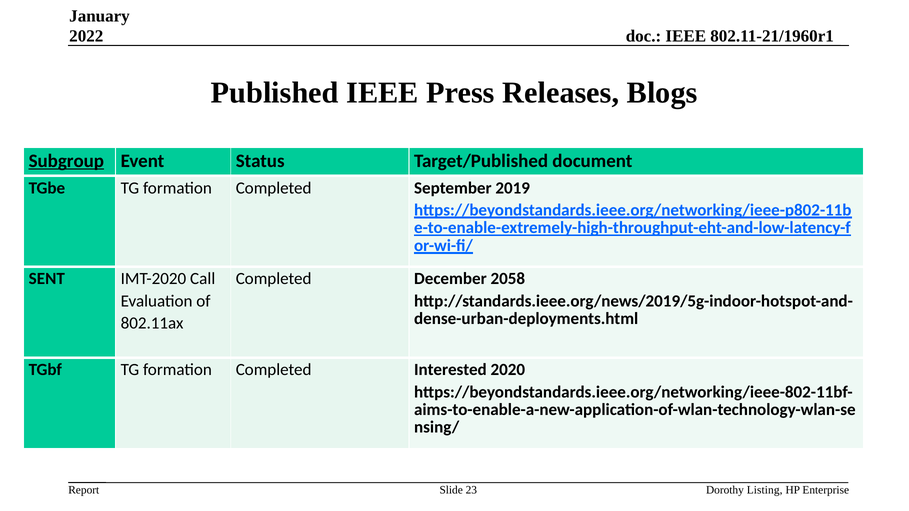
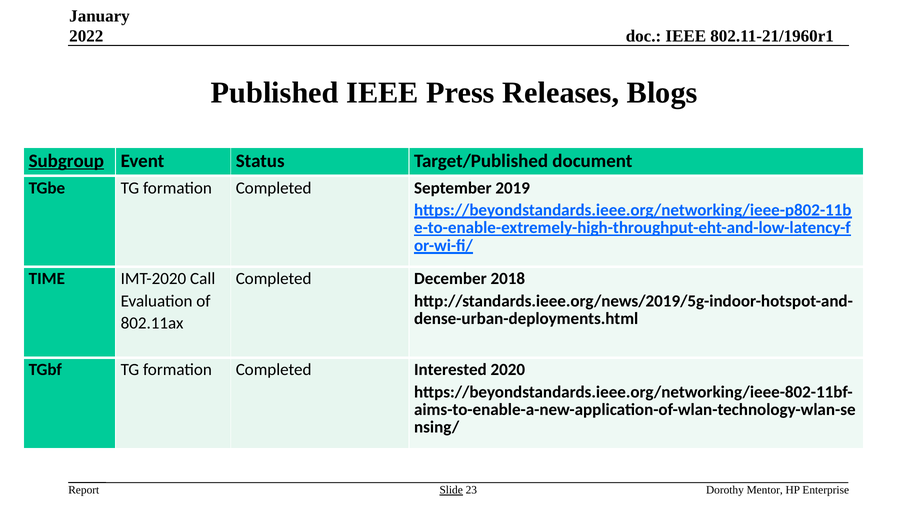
SENT: SENT -> TIME
2058: 2058 -> 2018
Slide underline: none -> present
Listing: Listing -> Mentor
